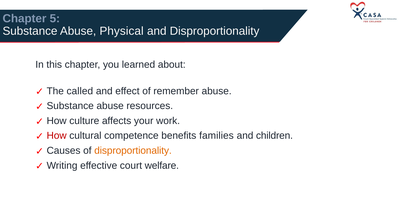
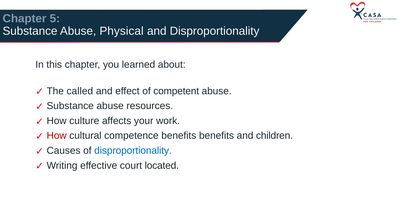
remember: remember -> competent
benefits families: families -> benefits
disproportionality at (133, 151) colour: orange -> blue
welfare: welfare -> located
